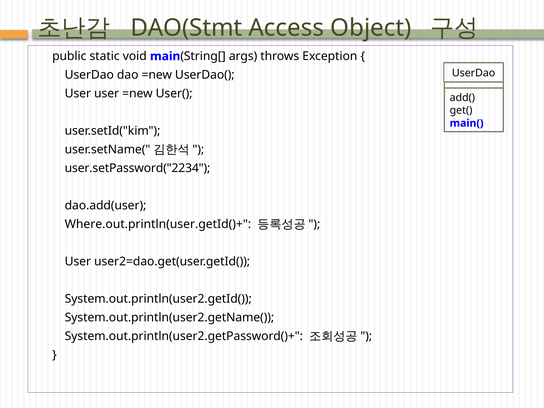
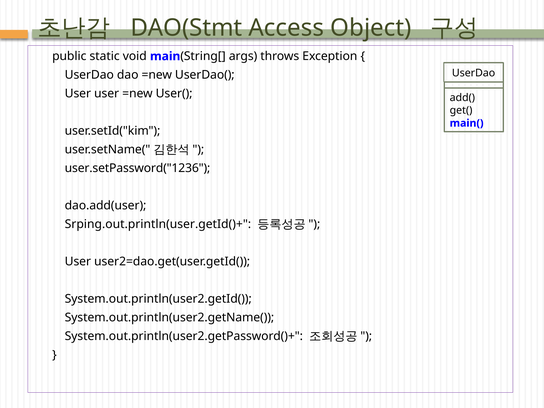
user.setPassword("2234: user.setPassword("2234 -> user.setPassword("1236
Where.out.println(user.getId()+: Where.out.println(user.getId()+ -> Srping.out.println(user.getId()+
